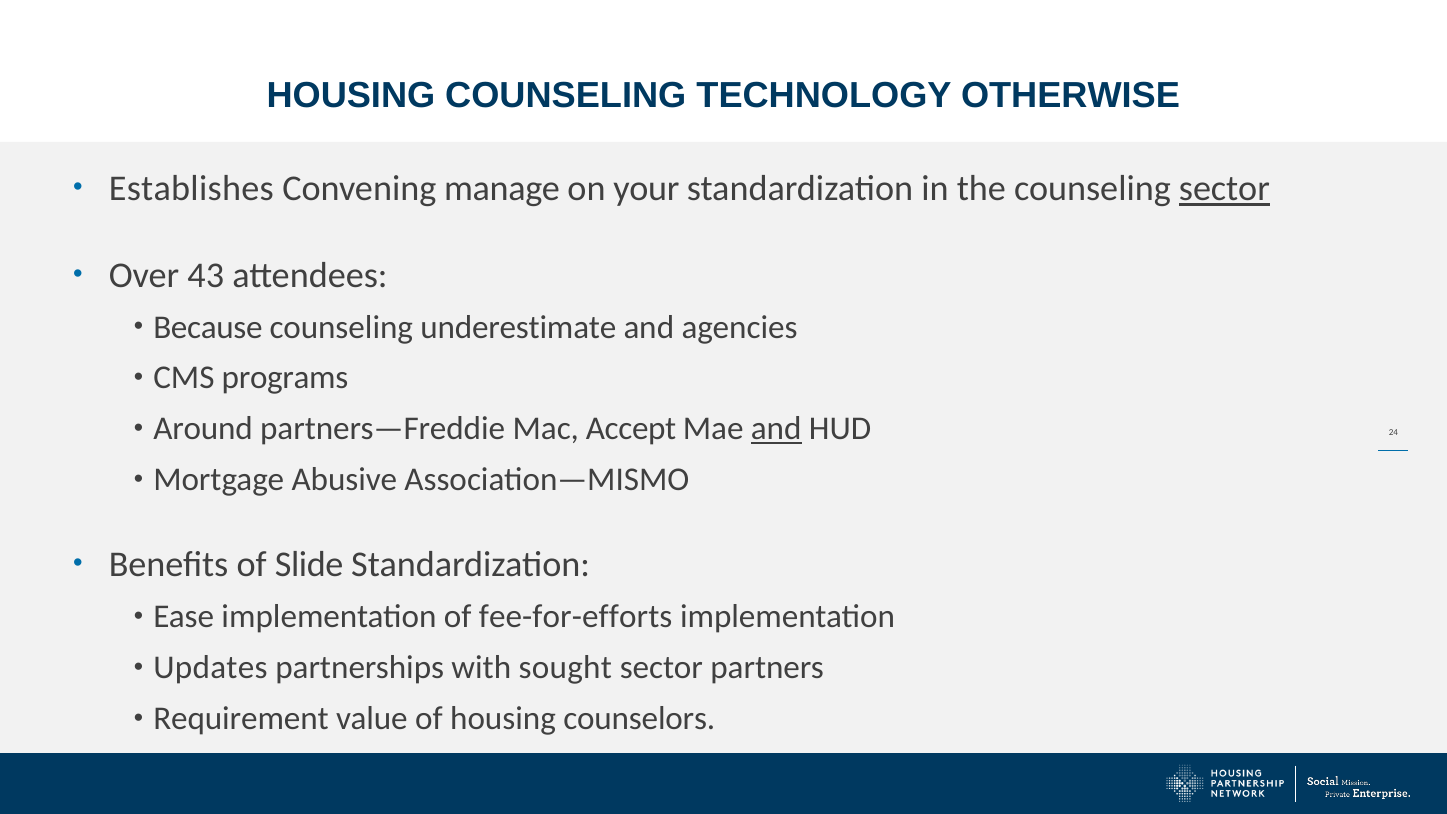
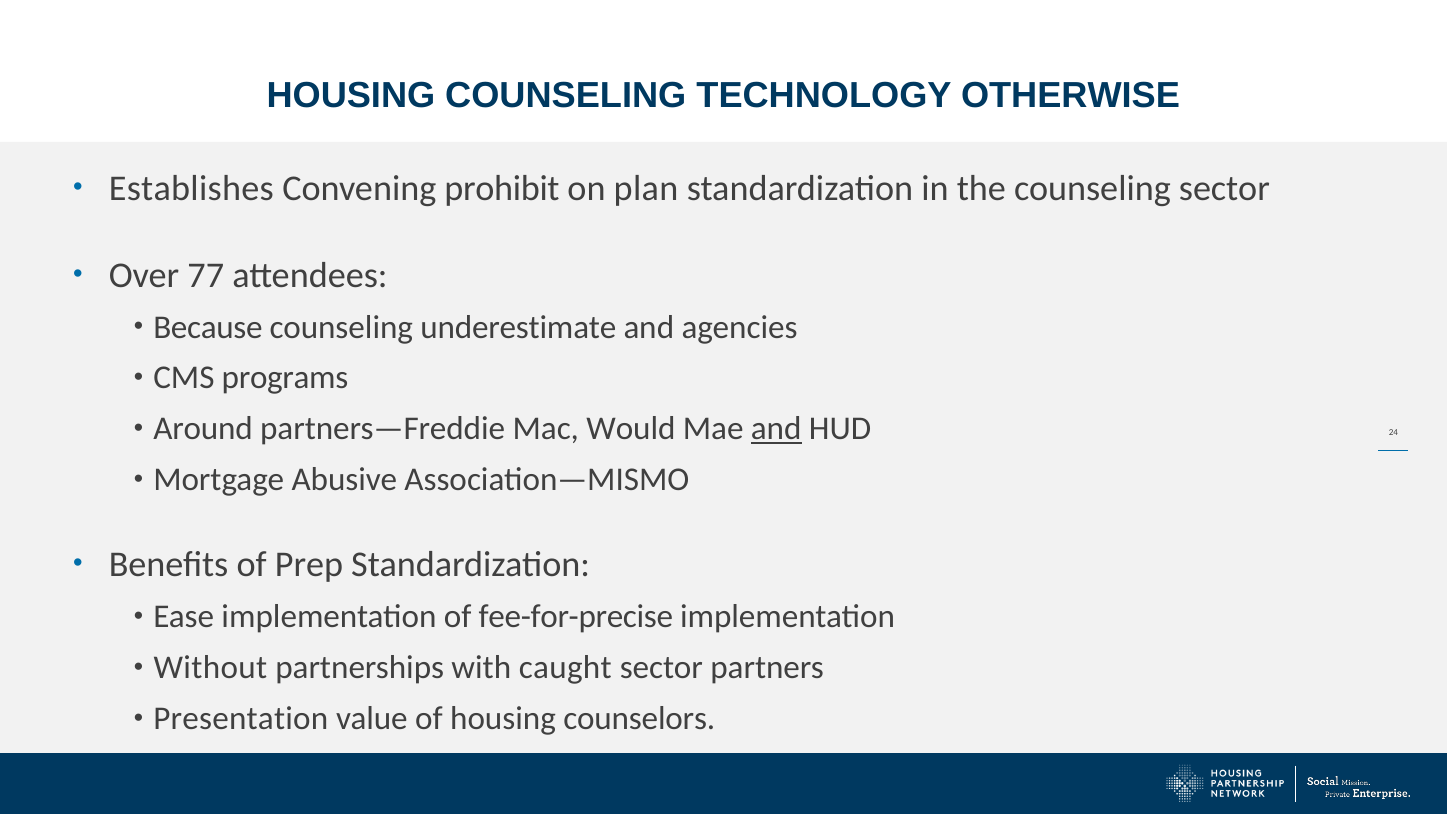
manage: manage -> prohibit
your: your -> plan
sector at (1224, 189) underline: present -> none
43: 43 -> 77
Accept: Accept -> Would
Slide: Slide -> Prep
fee-for-efforts: fee-for-efforts -> fee-for-precise
Updates: Updates -> Without
sought: sought -> caught
Requirement: Requirement -> Presentation
